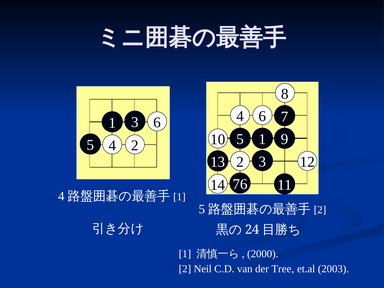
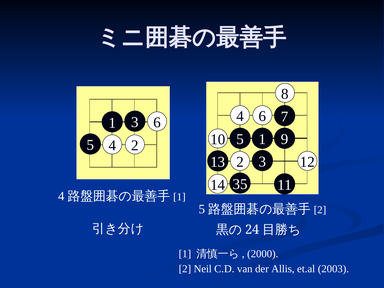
76: 76 -> 35
Tree: Tree -> Allis
